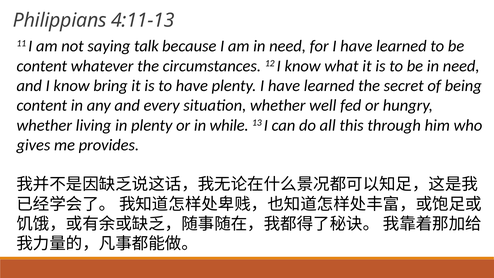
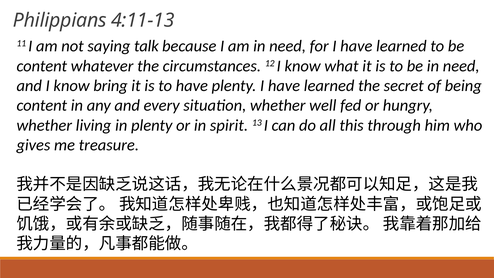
while: while -> spirit
provides: provides -> treasure
